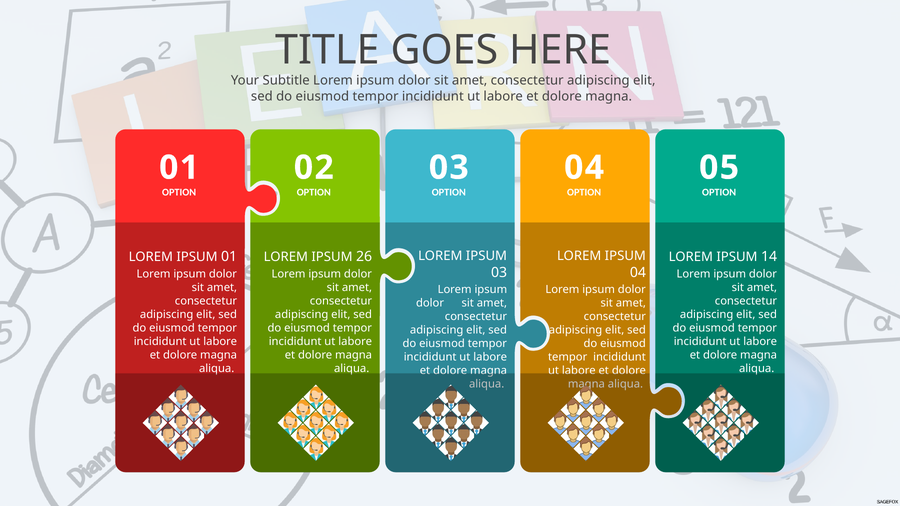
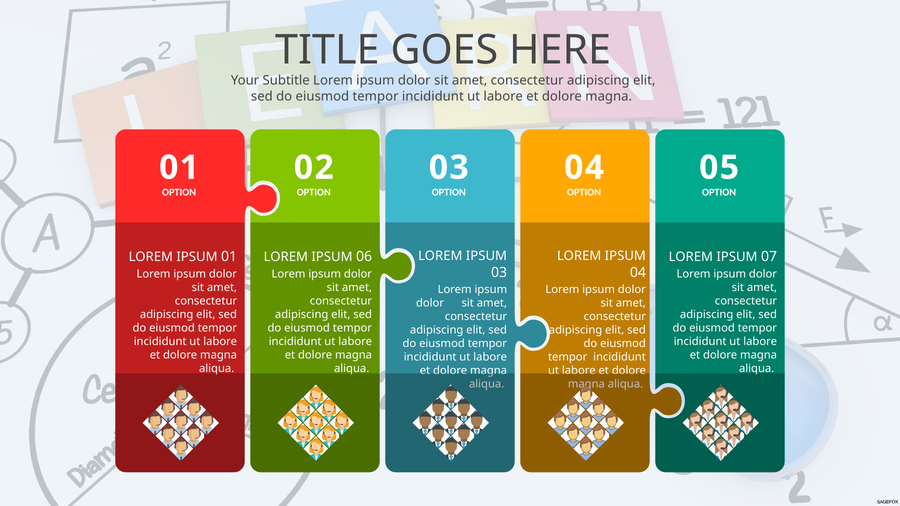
26: 26 -> 06
14: 14 -> 07
